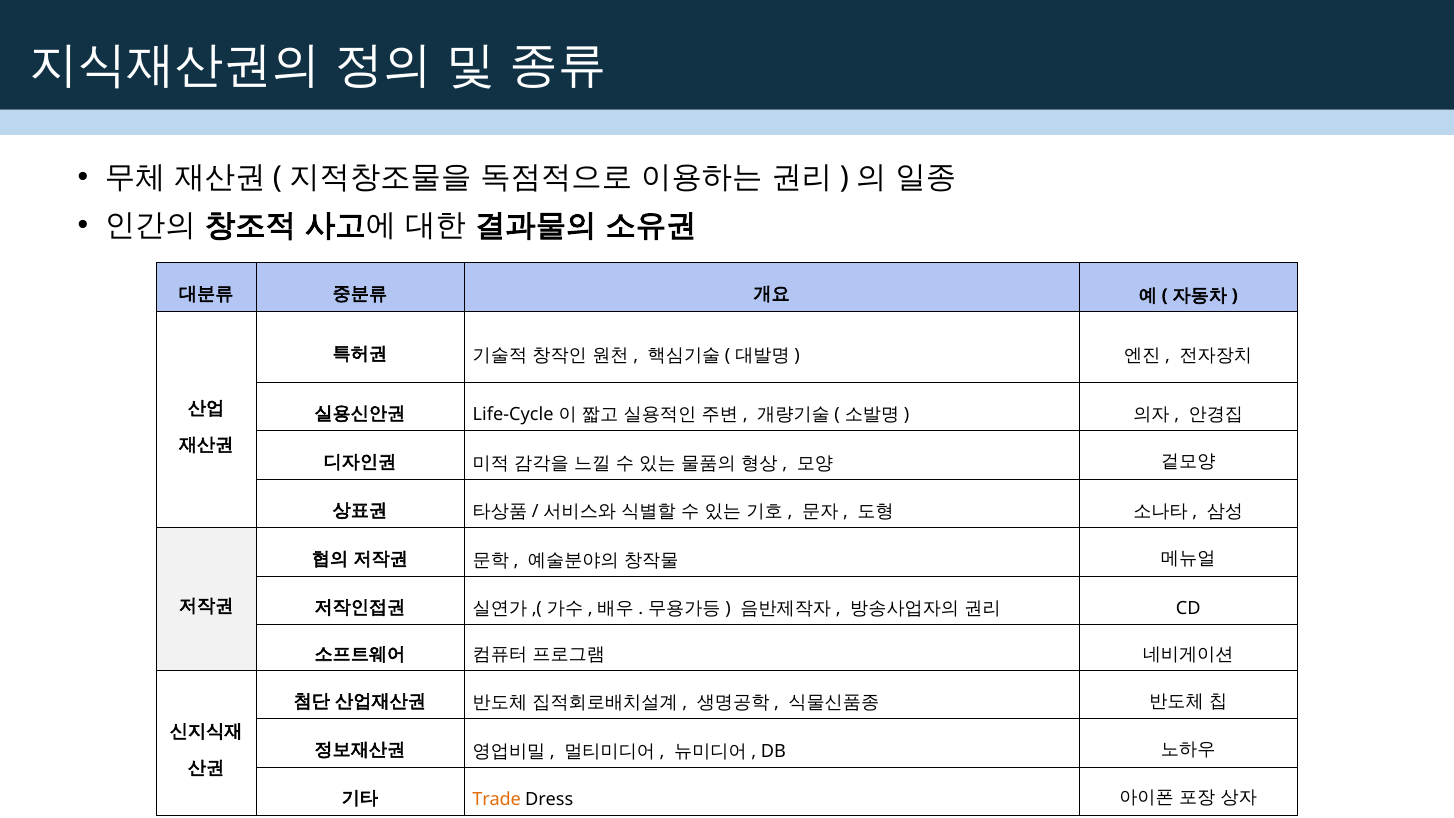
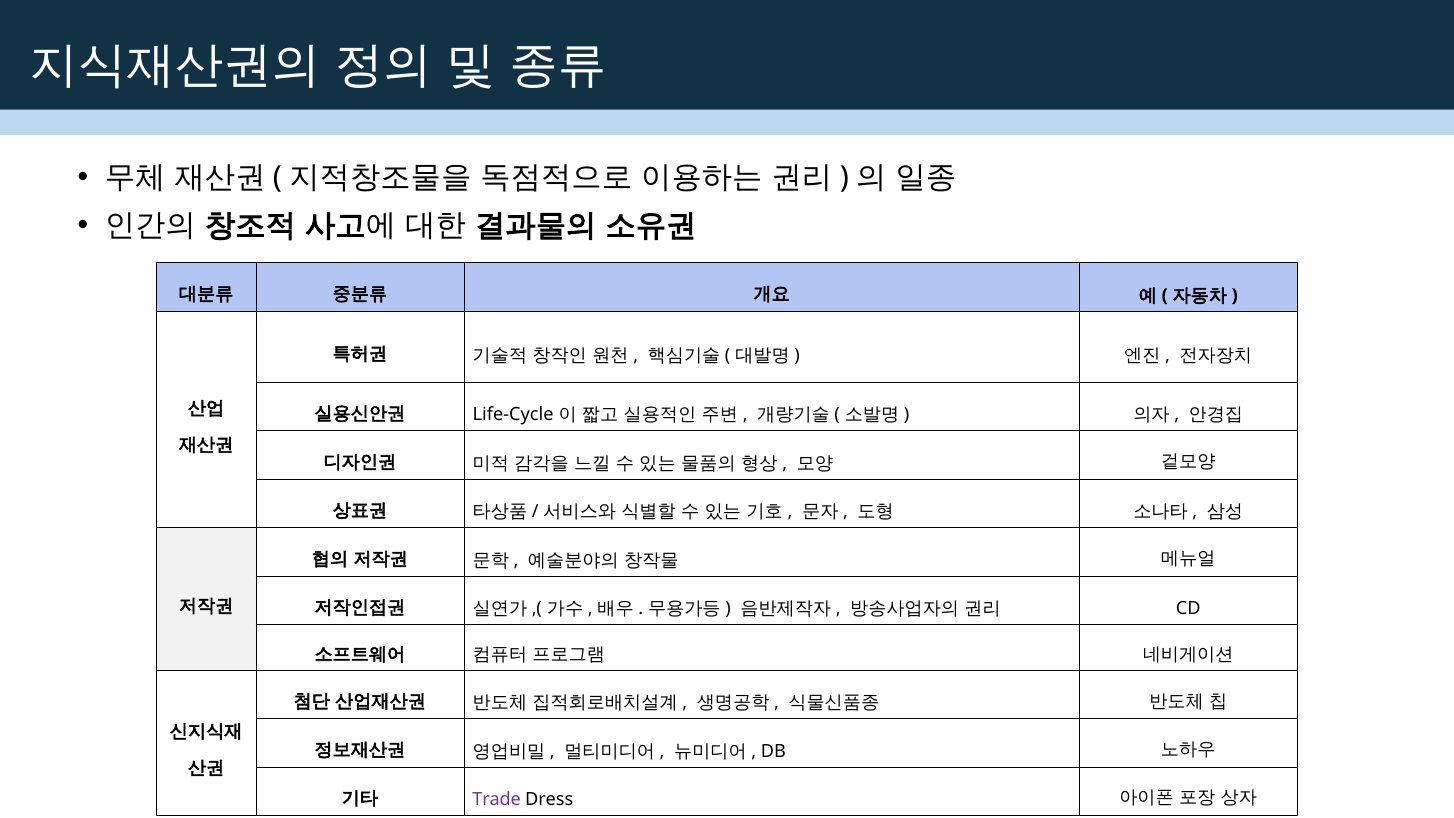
Trade colour: orange -> purple
